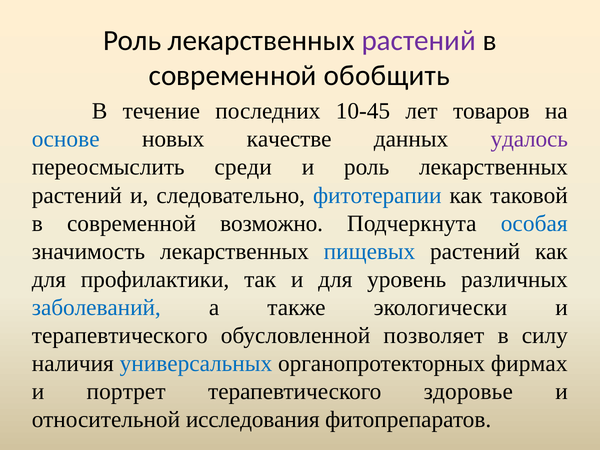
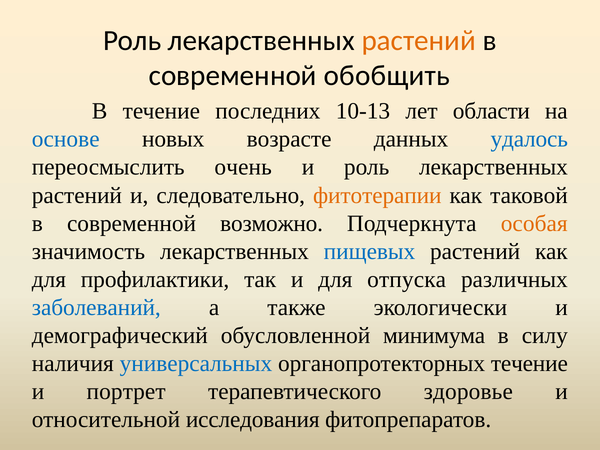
растений at (419, 41) colour: purple -> orange
10-45: 10-45 -> 10-13
товаров: товаров -> области
качестве: качестве -> возрасте
удалось colour: purple -> blue
среди: среди -> очень
фитотерапии colour: blue -> orange
особая colour: blue -> orange
уровень: уровень -> отпуска
терапевтического at (120, 335): терапевтического -> демографический
позволяет: позволяет -> минимума
органопротекторных фирмах: фирмах -> течение
